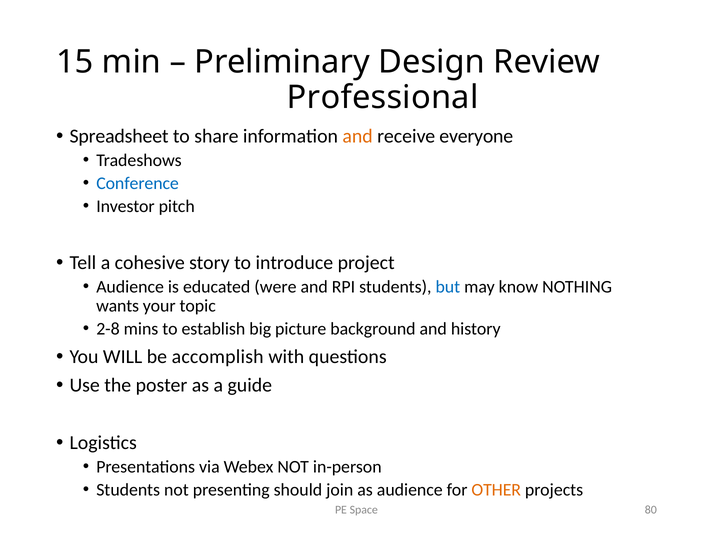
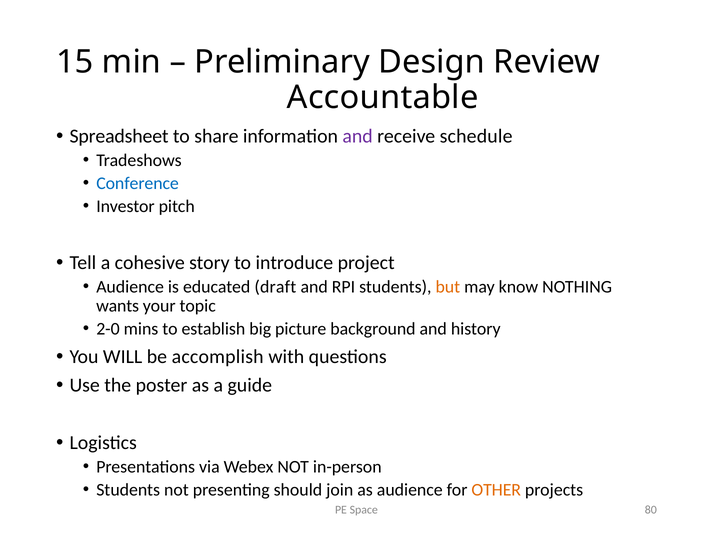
Professional: Professional -> Accountable
and at (358, 137) colour: orange -> purple
everyone: everyone -> schedule
were: were -> draft
but colour: blue -> orange
2-8: 2-8 -> 2-0
